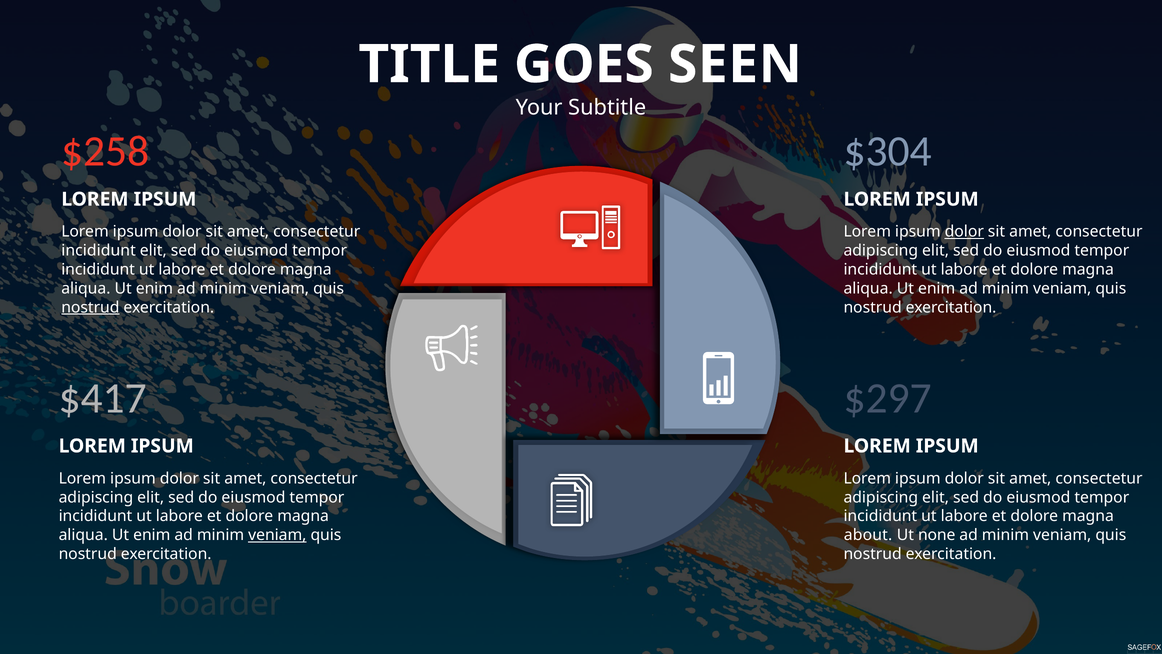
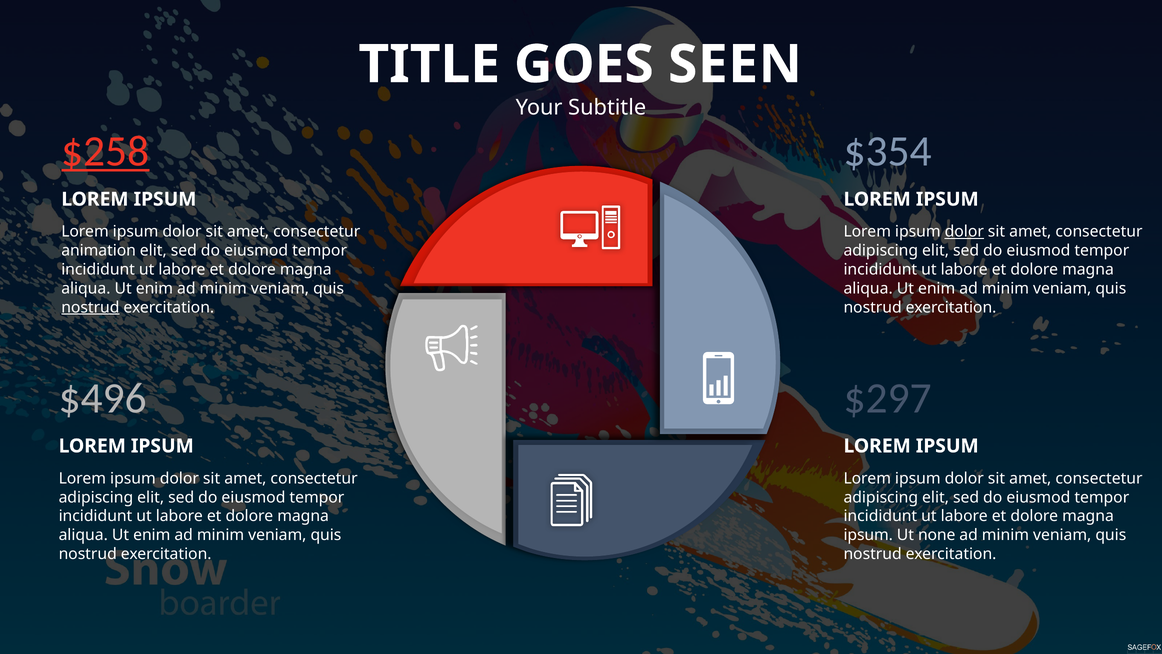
$258 underline: none -> present
$304: $304 -> $354
incididunt at (99, 250): incididunt -> animation
$417: $417 -> $496
veniam at (277, 535) underline: present -> none
about at (868, 535): about -> ipsum
